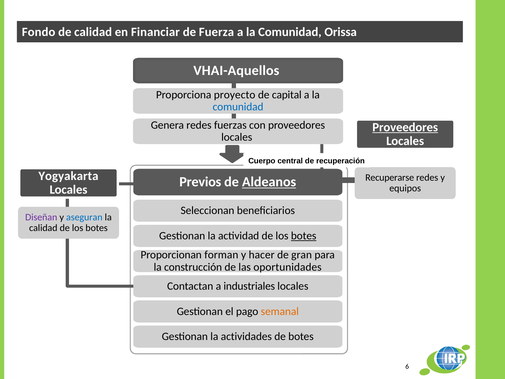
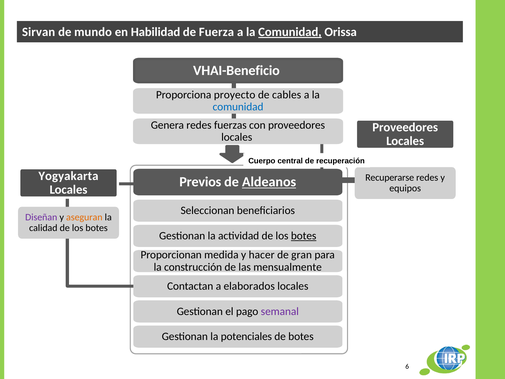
Fondo: Fondo -> Sirvan
de calidad: calidad -> mundo
Financiar: Financiar -> Habilidad
Comunidad at (290, 32) underline: none -> present
VHAI-Aquellos: VHAI-Aquellos -> VHAI-Beneficio
capital: capital -> cables
Proveedores at (405, 127) underline: present -> none
aseguran colour: blue -> orange
forman: forman -> medida
oportunidades: oportunidades -> mensualmente
industriales: industriales -> elaborados
semanal colour: orange -> purple
actividades: actividades -> potenciales
